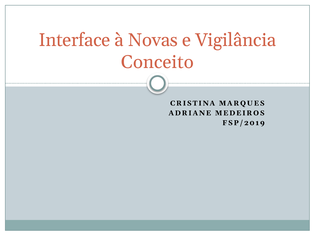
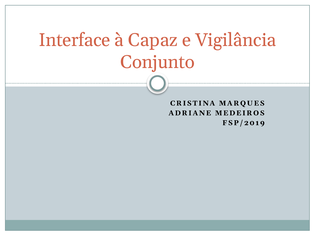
Novas: Novas -> Capaz
Conceito: Conceito -> Conjunto
